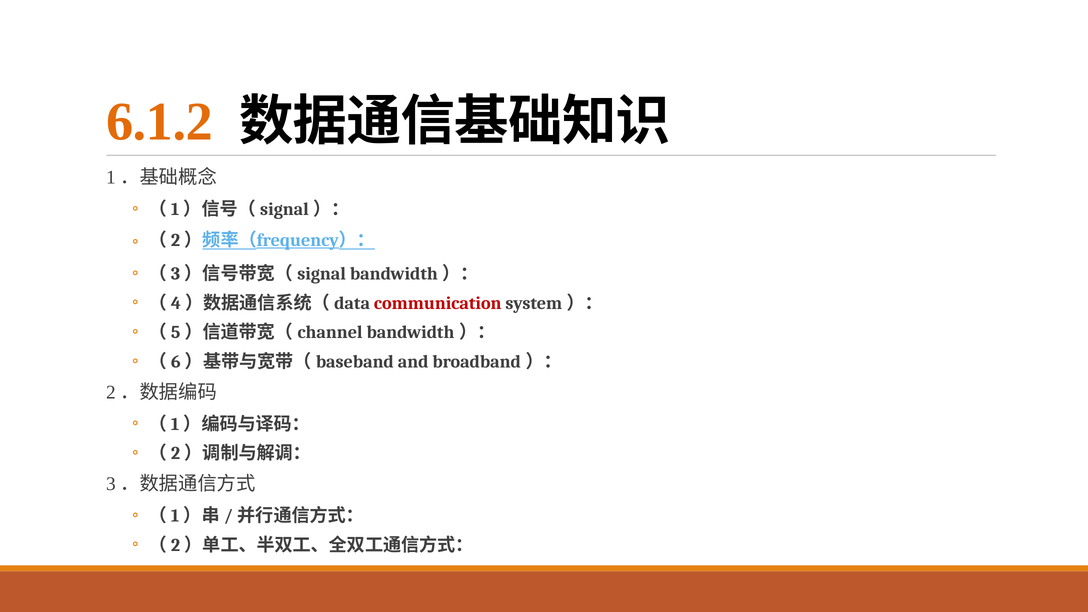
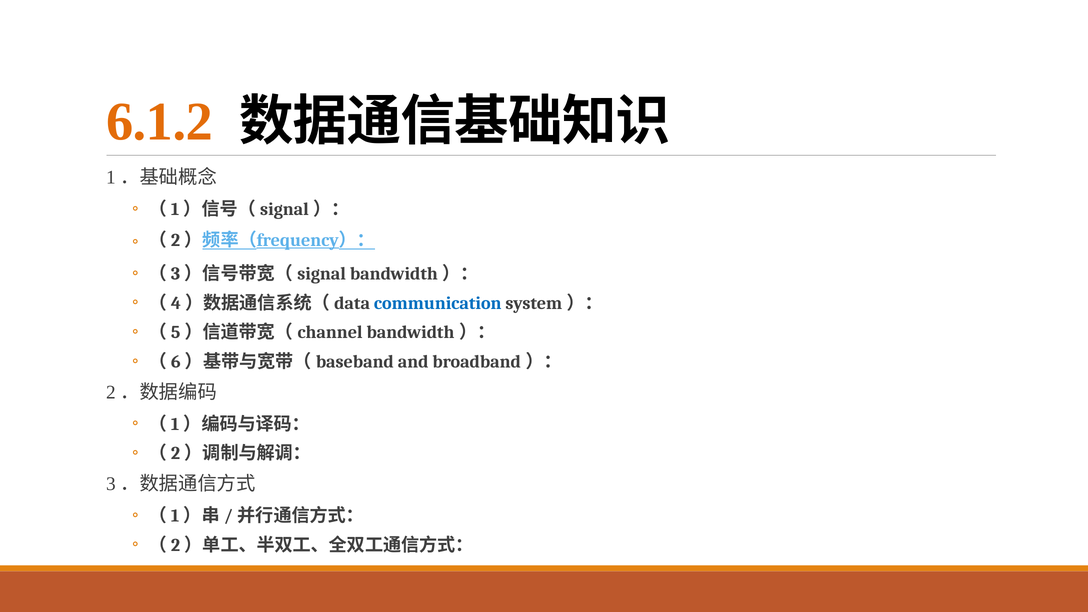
communication colour: red -> blue
